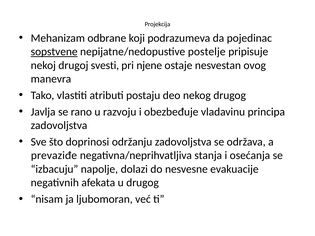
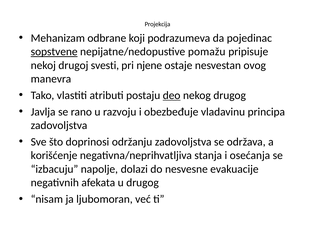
postelje: postelje -> pomažu
deo underline: none -> present
prevaziđe: prevaziđe -> korišćenje
